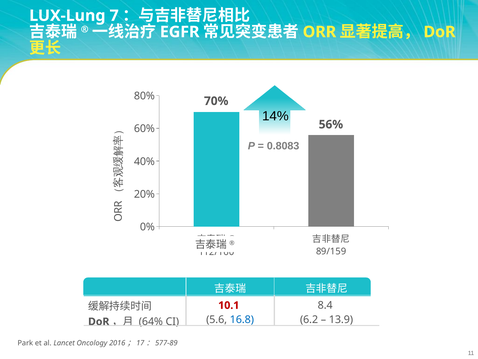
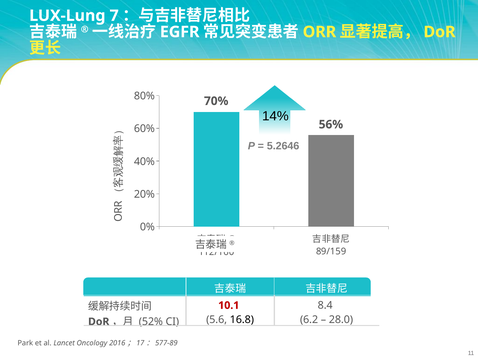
0.8083: 0.8083 -> 5.2646
16.8 colour: blue -> black
13.9: 13.9 -> 28.0
64%: 64% -> 52%
